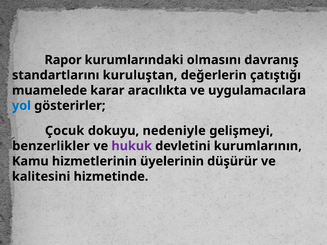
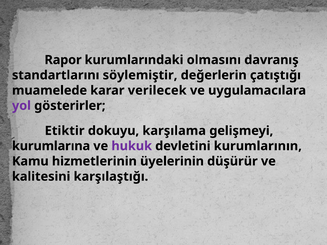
kuruluştan: kuruluştan -> söylemiştir
aracılıkta: aracılıkta -> verilecek
yol colour: blue -> purple
Çocuk: Çocuk -> Etiktir
nedeniyle: nedeniyle -> karşılama
benzerlikler: benzerlikler -> kurumlarına
hizmetinde: hizmetinde -> karşılaştığı
